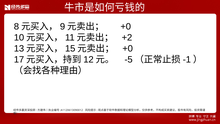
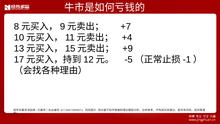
+0 at (126, 26): +0 -> +7
+2: +2 -> +4
+0 at (128, 48): +0 -> +9
